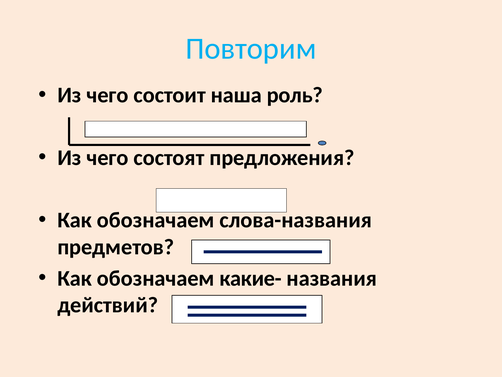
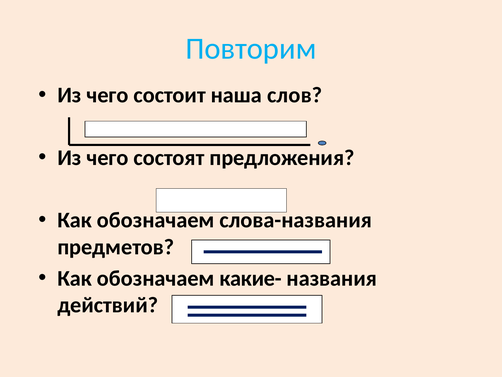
роль: роль -> слов
